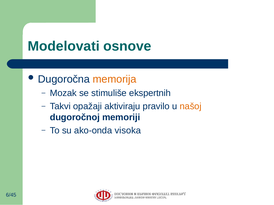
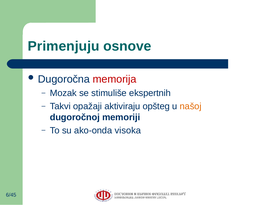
Modelovati: Modelovati -> Primenjuju
memorija colour: orange -> red
pravilo: pravilo -> opšteg
